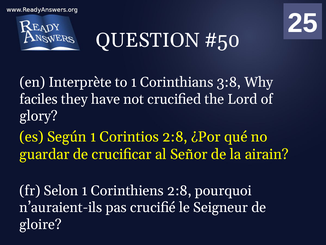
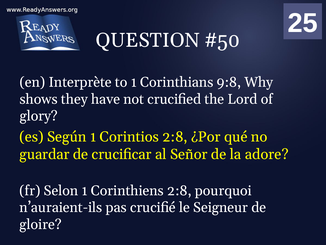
3:8: 3:8 -> 9:8
faciles: faciles -> shows
airain: airain -> adore
